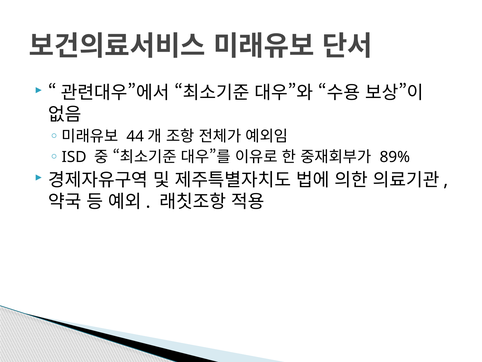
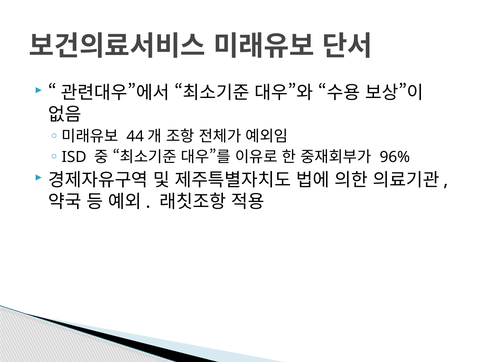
89%: 89% -> 96%
